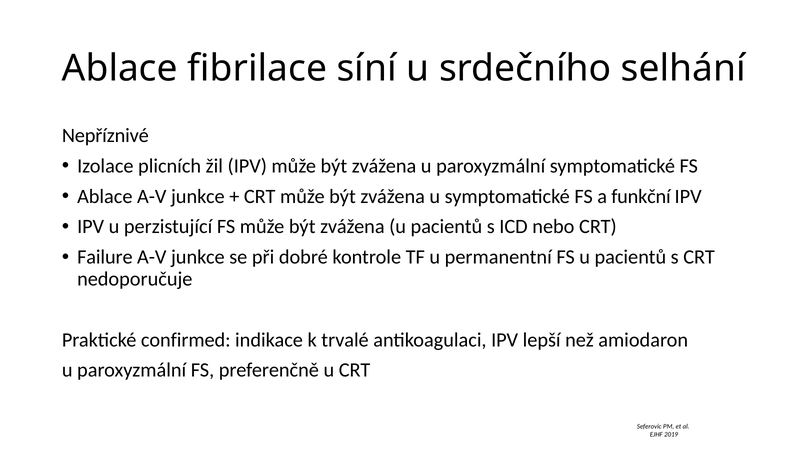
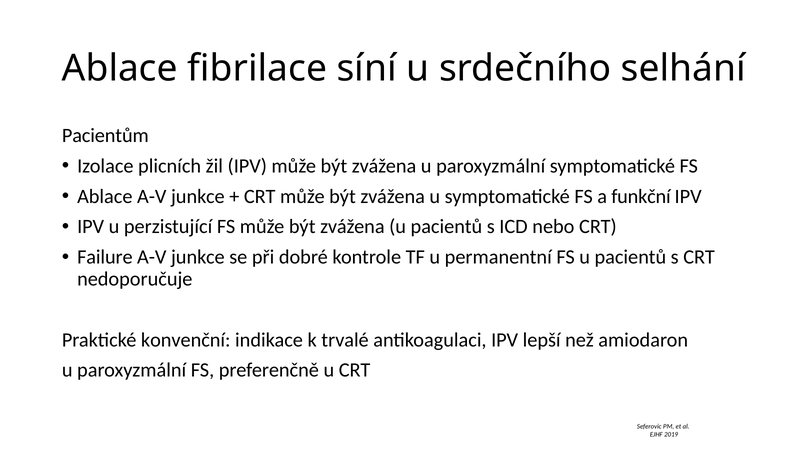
Nepříznivé: Nepříznivé -> Pacientům
confirmed: confirmed -> konvenční
